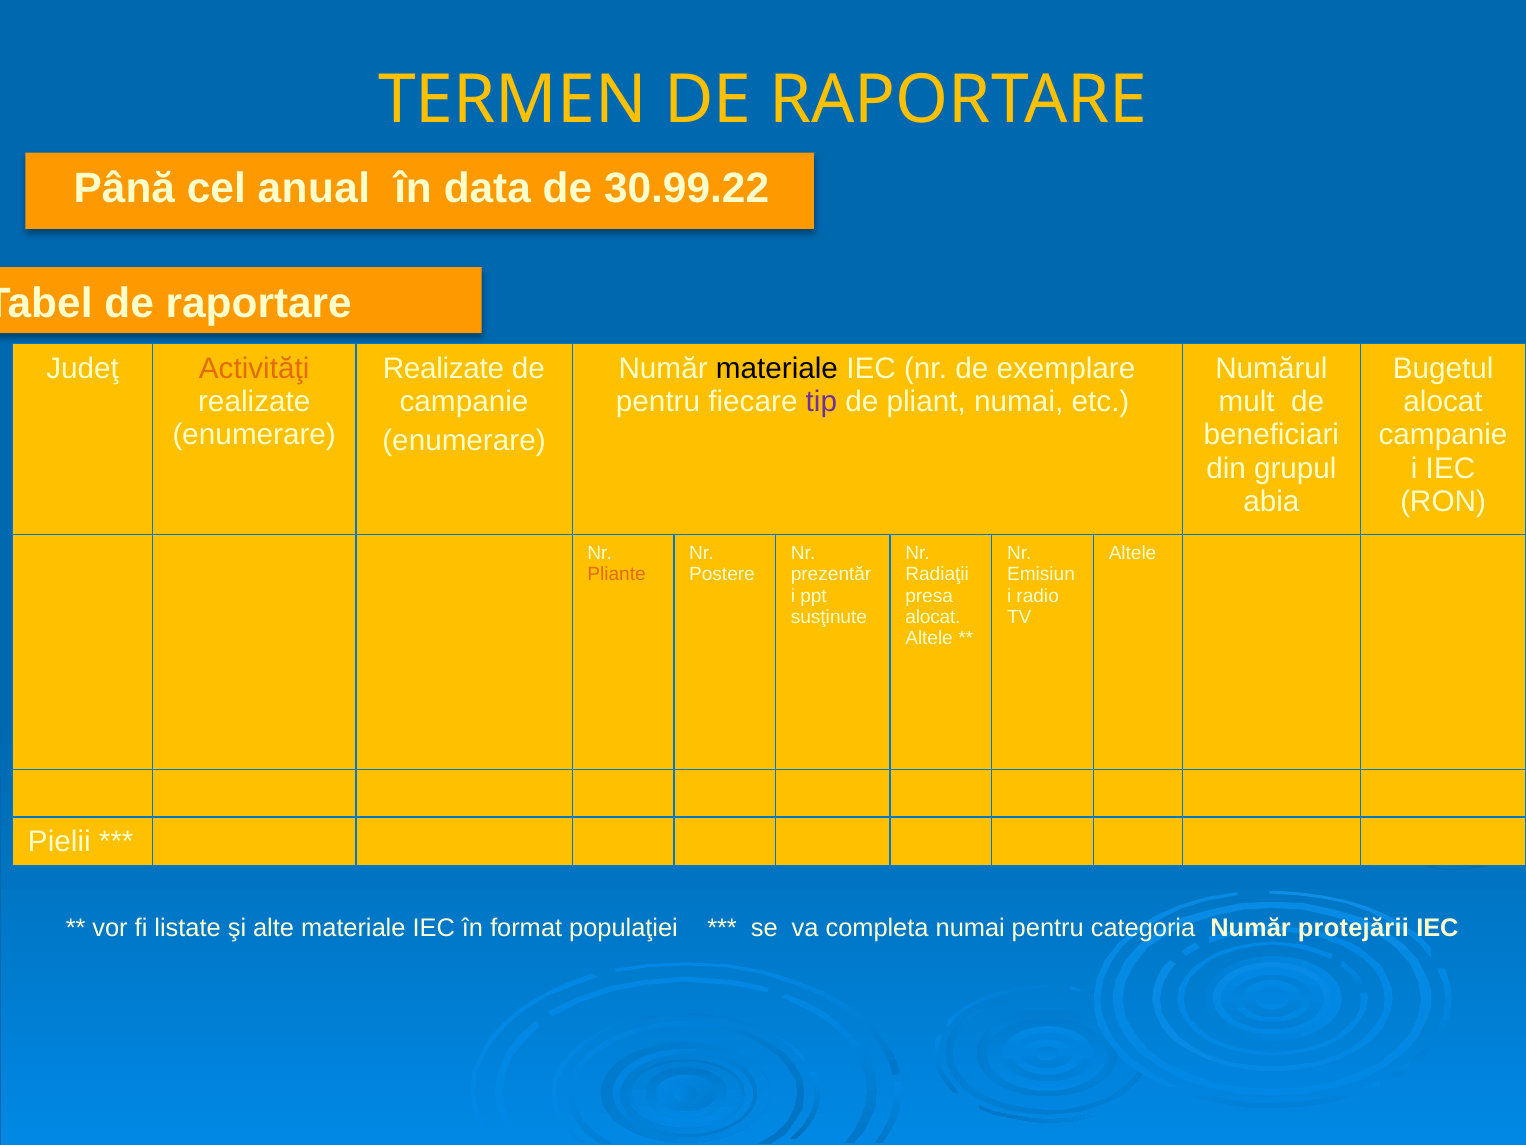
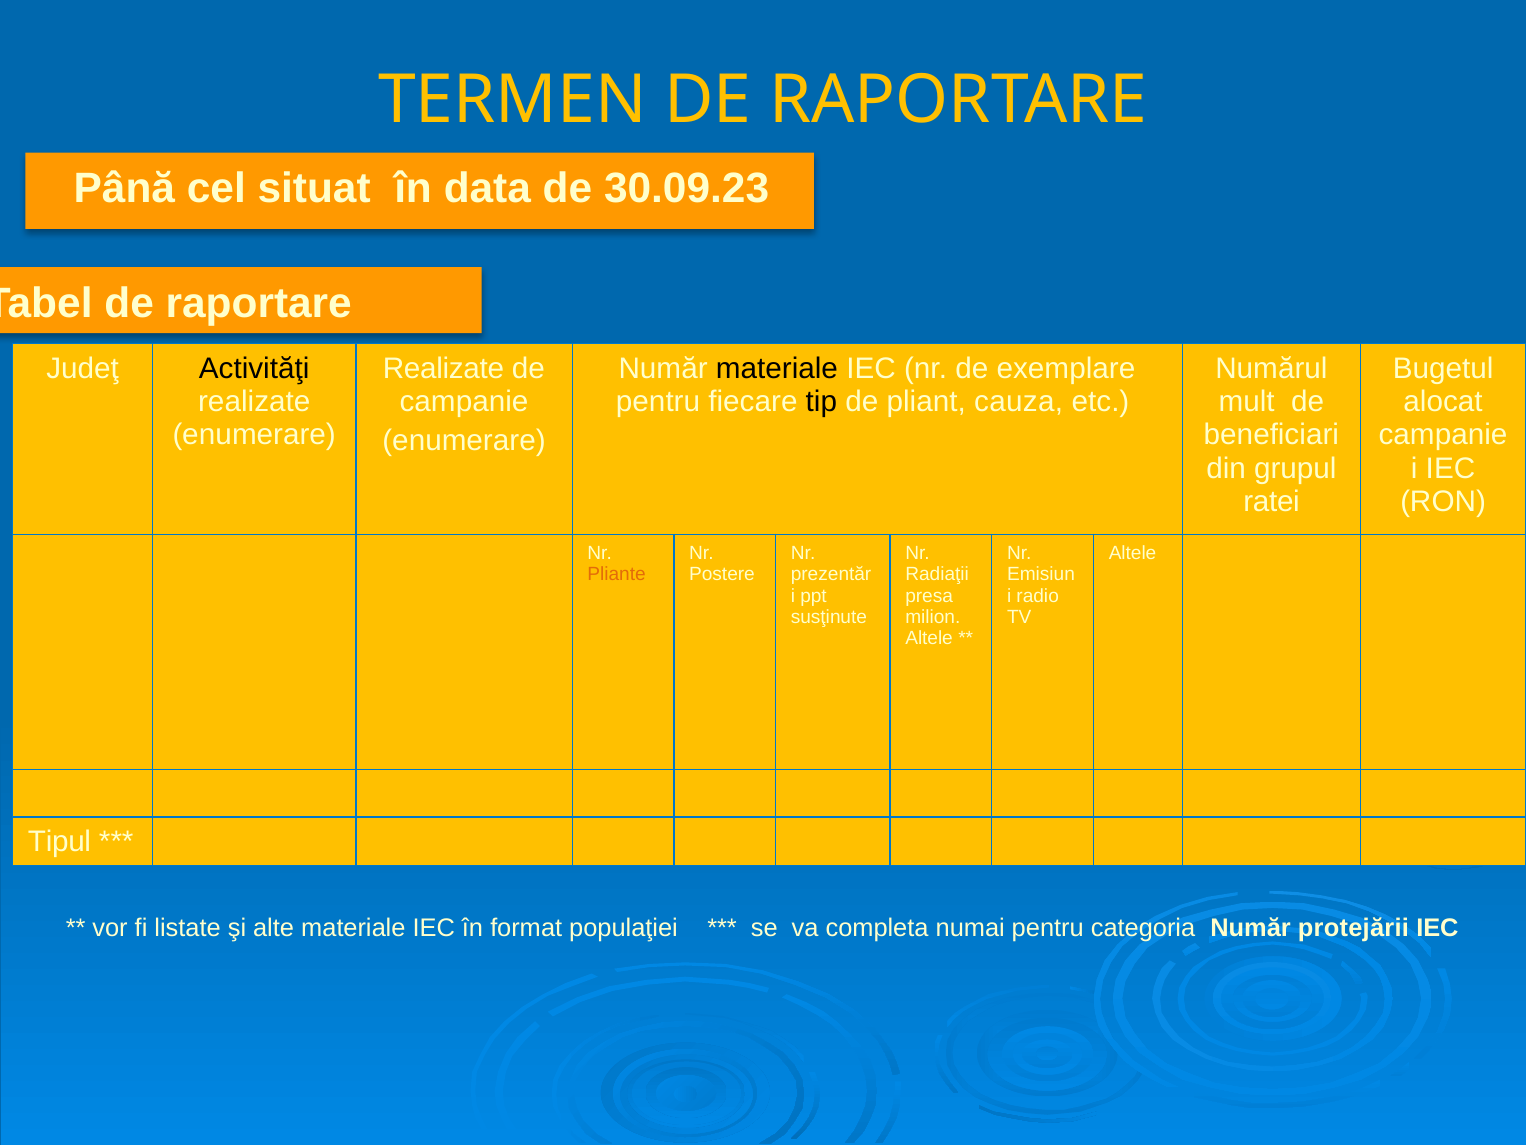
anual: anual -> situat
30.99.22: 30.99.22 -> 30.09.23
Activităţi colour: orange -> black
tip colour: purple -> black
pliant numai: numai -> cauza
abia: abia -> ratei
alocat at (933, 617): alocat -> milion
Pielii: Pielii -> Tipul
